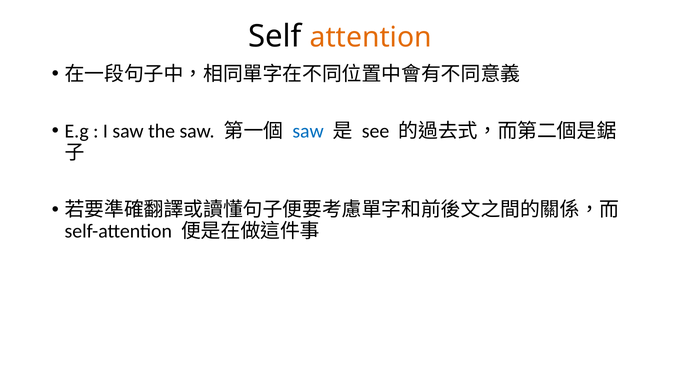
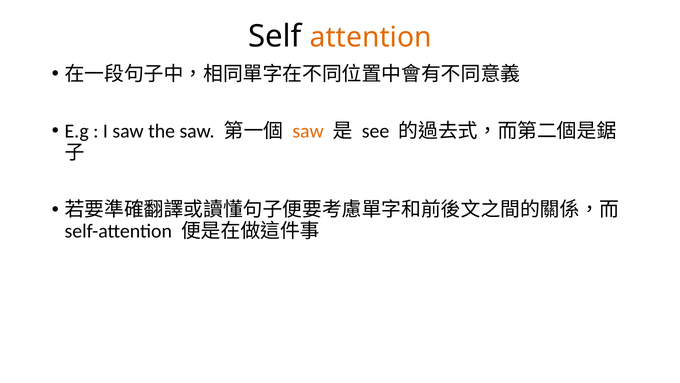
saw at (308, 131) colour: blue -> orange
